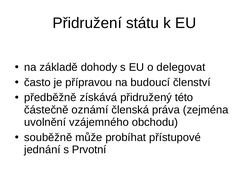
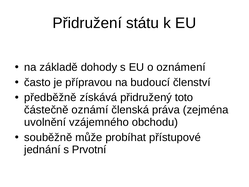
delegovat: delegovat -> oznámení
této: této -> toto
